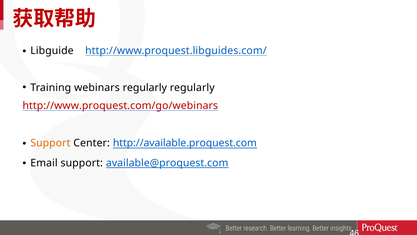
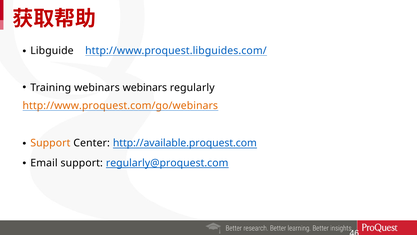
webinars regularly: regularly -> webinars
http://www.proquest.com/go/webinars colour: red -> orange
available@proquest.com: available@proquest.com -> regularly@proquest.com
